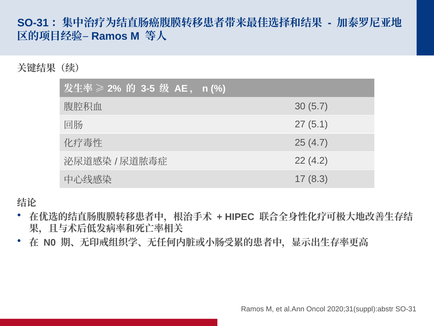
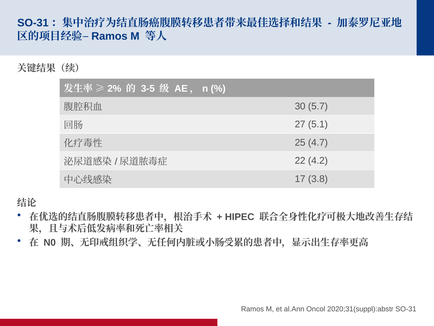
8.3: 8.3 -> 3.8
